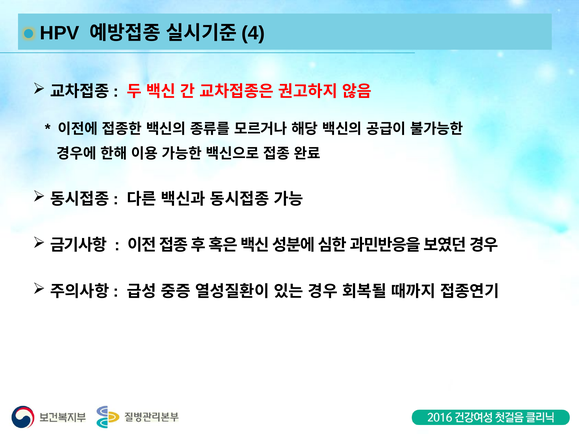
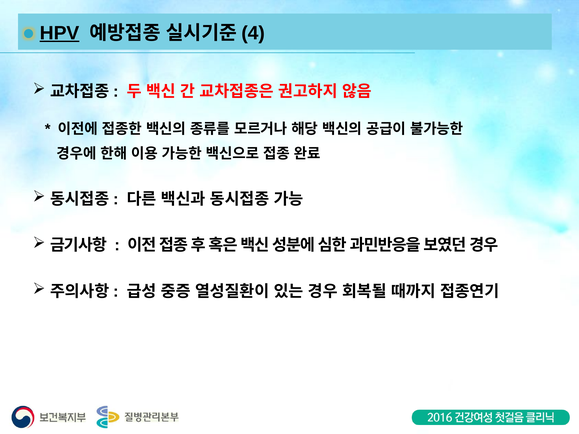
HPV underline: none -> present
